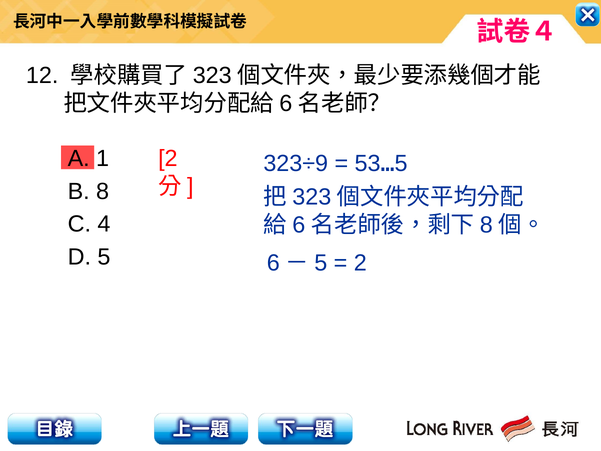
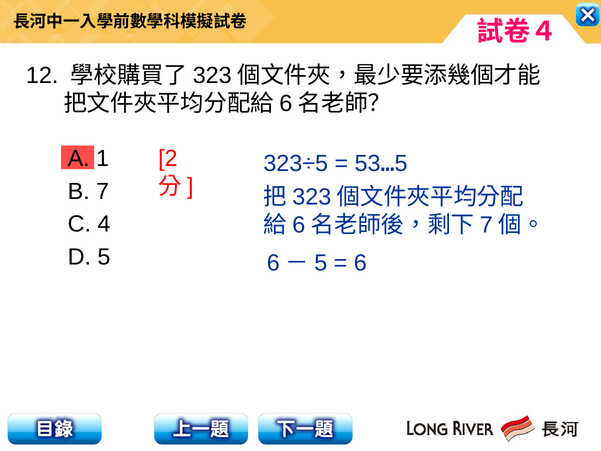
323÷9: 323÷9 -> 323÷5
B 8: 8 -> 7
8 at (486, 225): 8 -> 7
2 at (360, 263): 2 -> 6
